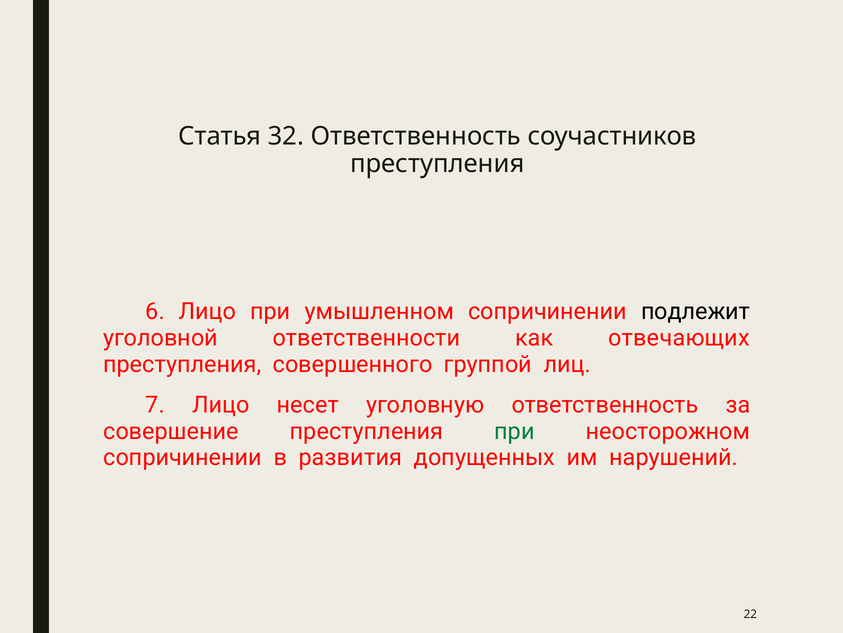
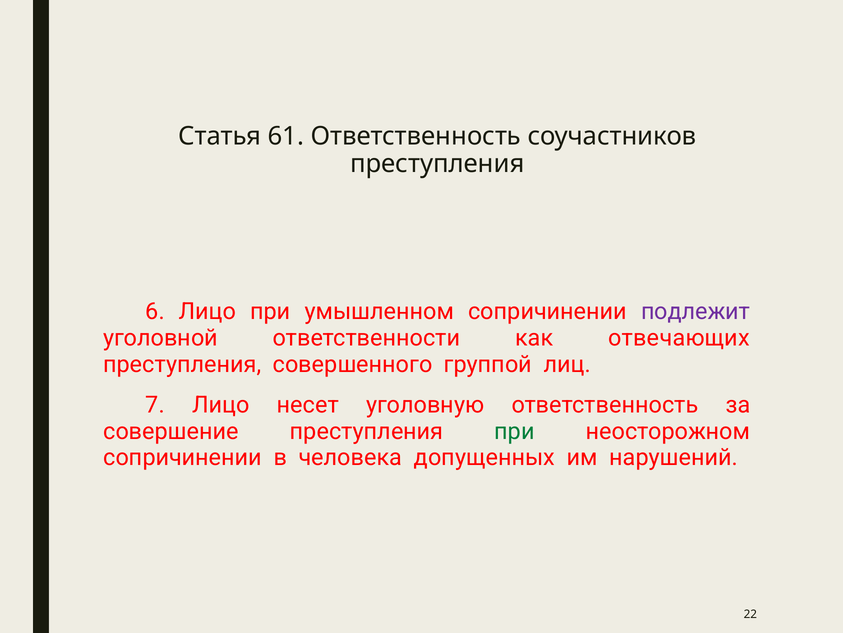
32: 32 -> 61
подлежит colour: black -> purple
развития: развития -> человека
